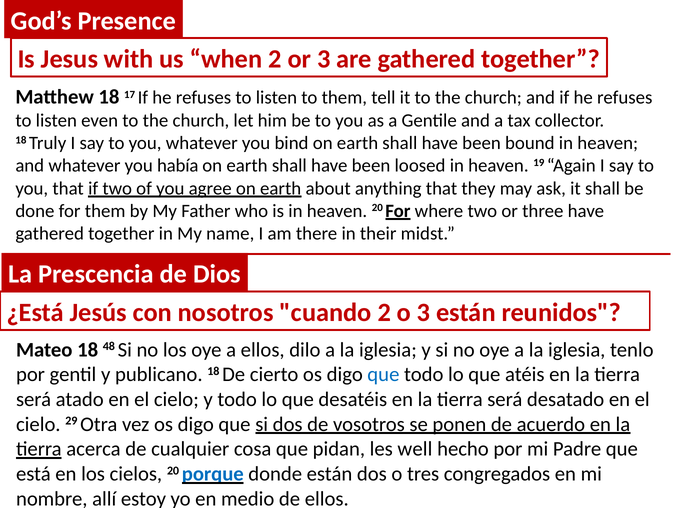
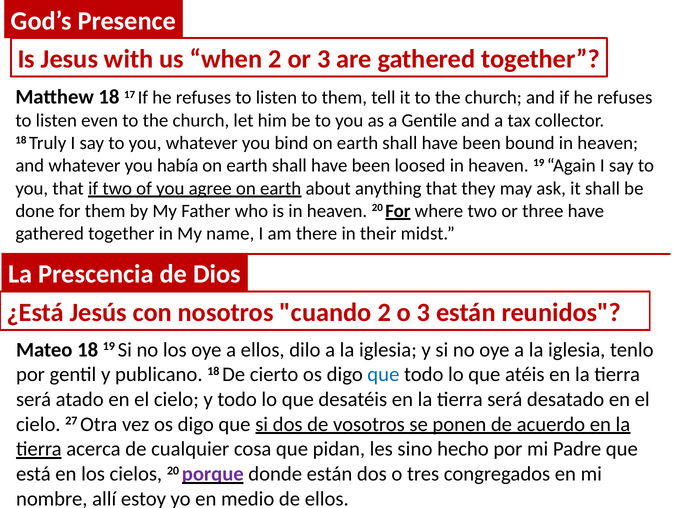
18 48: 48 -> 19
29: 29 -> 27
well: well -> sino
porque colour: blue -> purple
